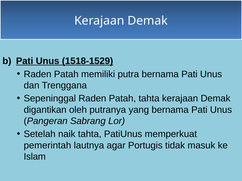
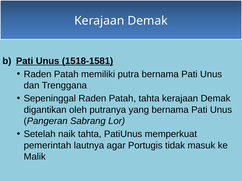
1518-1529: 1518-1529 -> 1518-1581
Islam: Islam -> Malik
